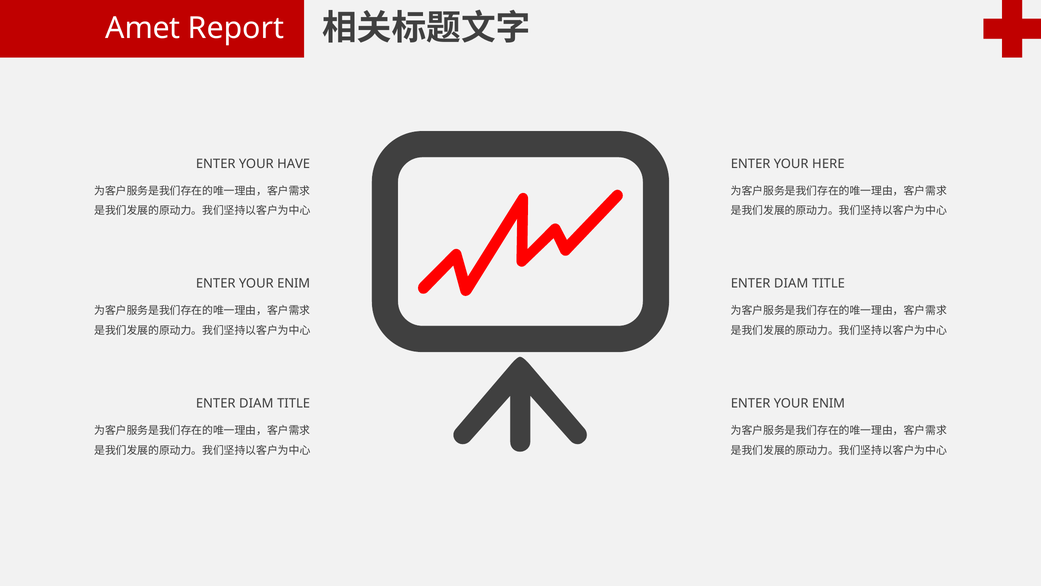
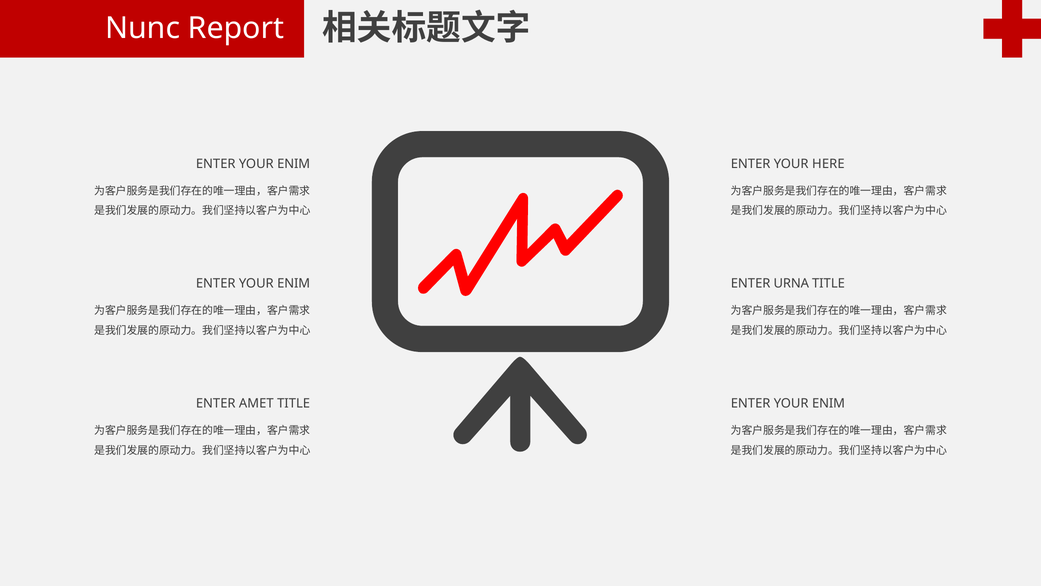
Amet: Amet -> Nunc
HAVE at (294, 164): HAVE -> ENIM
DIAM at (791, 283): DIAM -> URNA
DIAM at (256, 403): DIAM -> AMET
